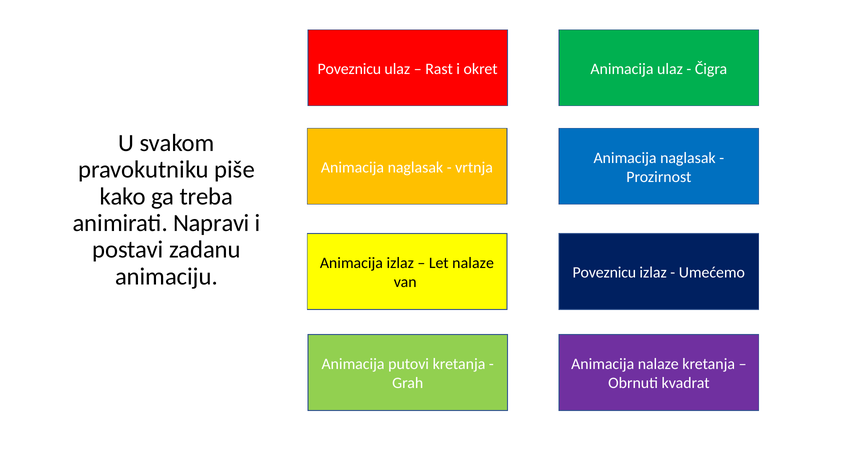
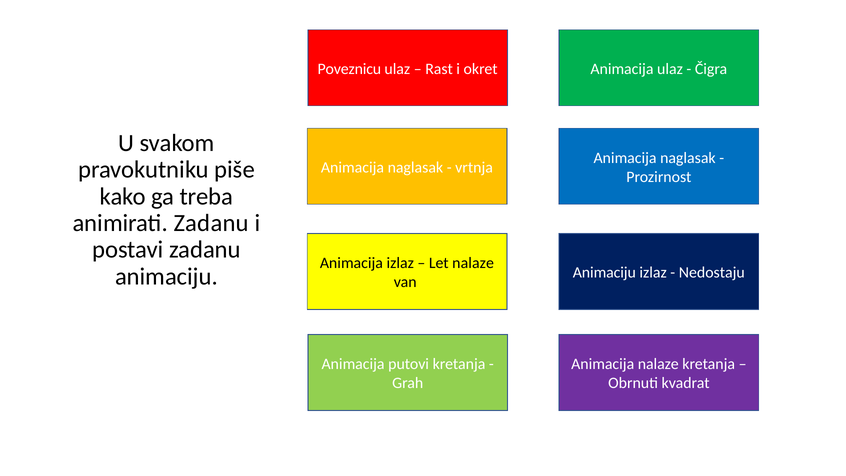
animirati Napravi: Napravi -> Zadanu
Poveznicu at (604, 273): Poveznicu -> Animaciju
Umećemo: Umećemo -> Nedostaju
